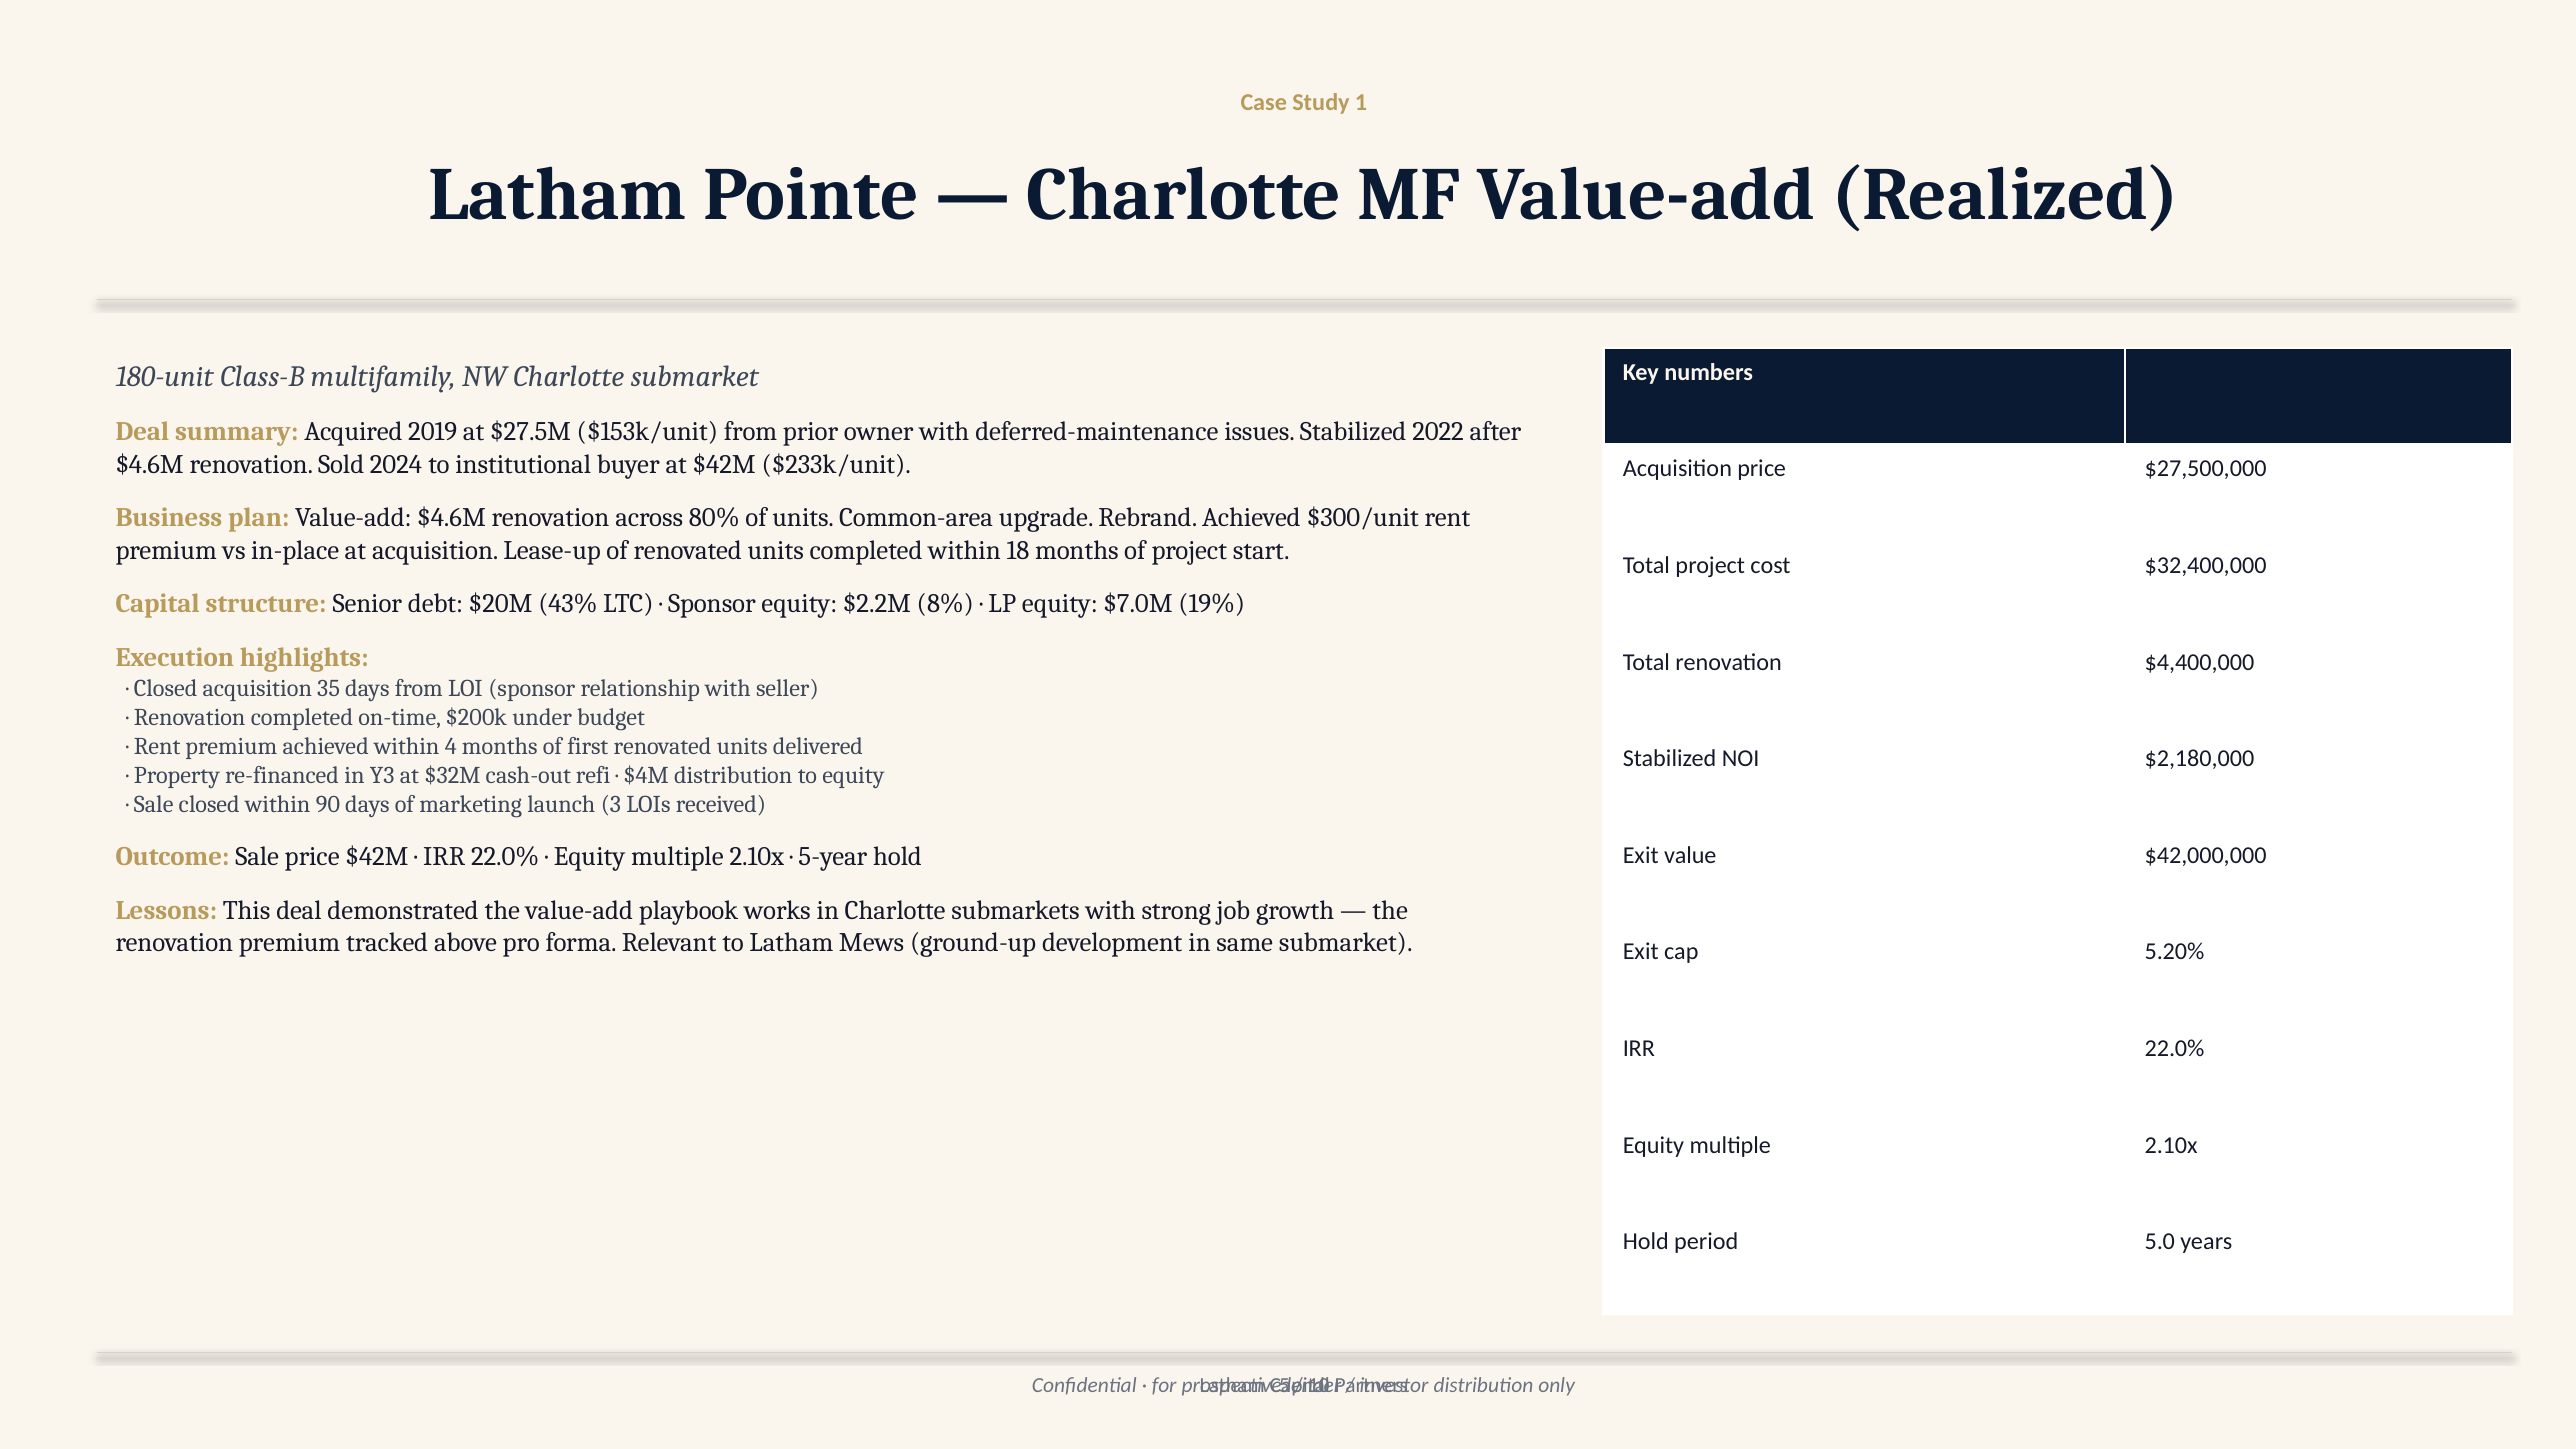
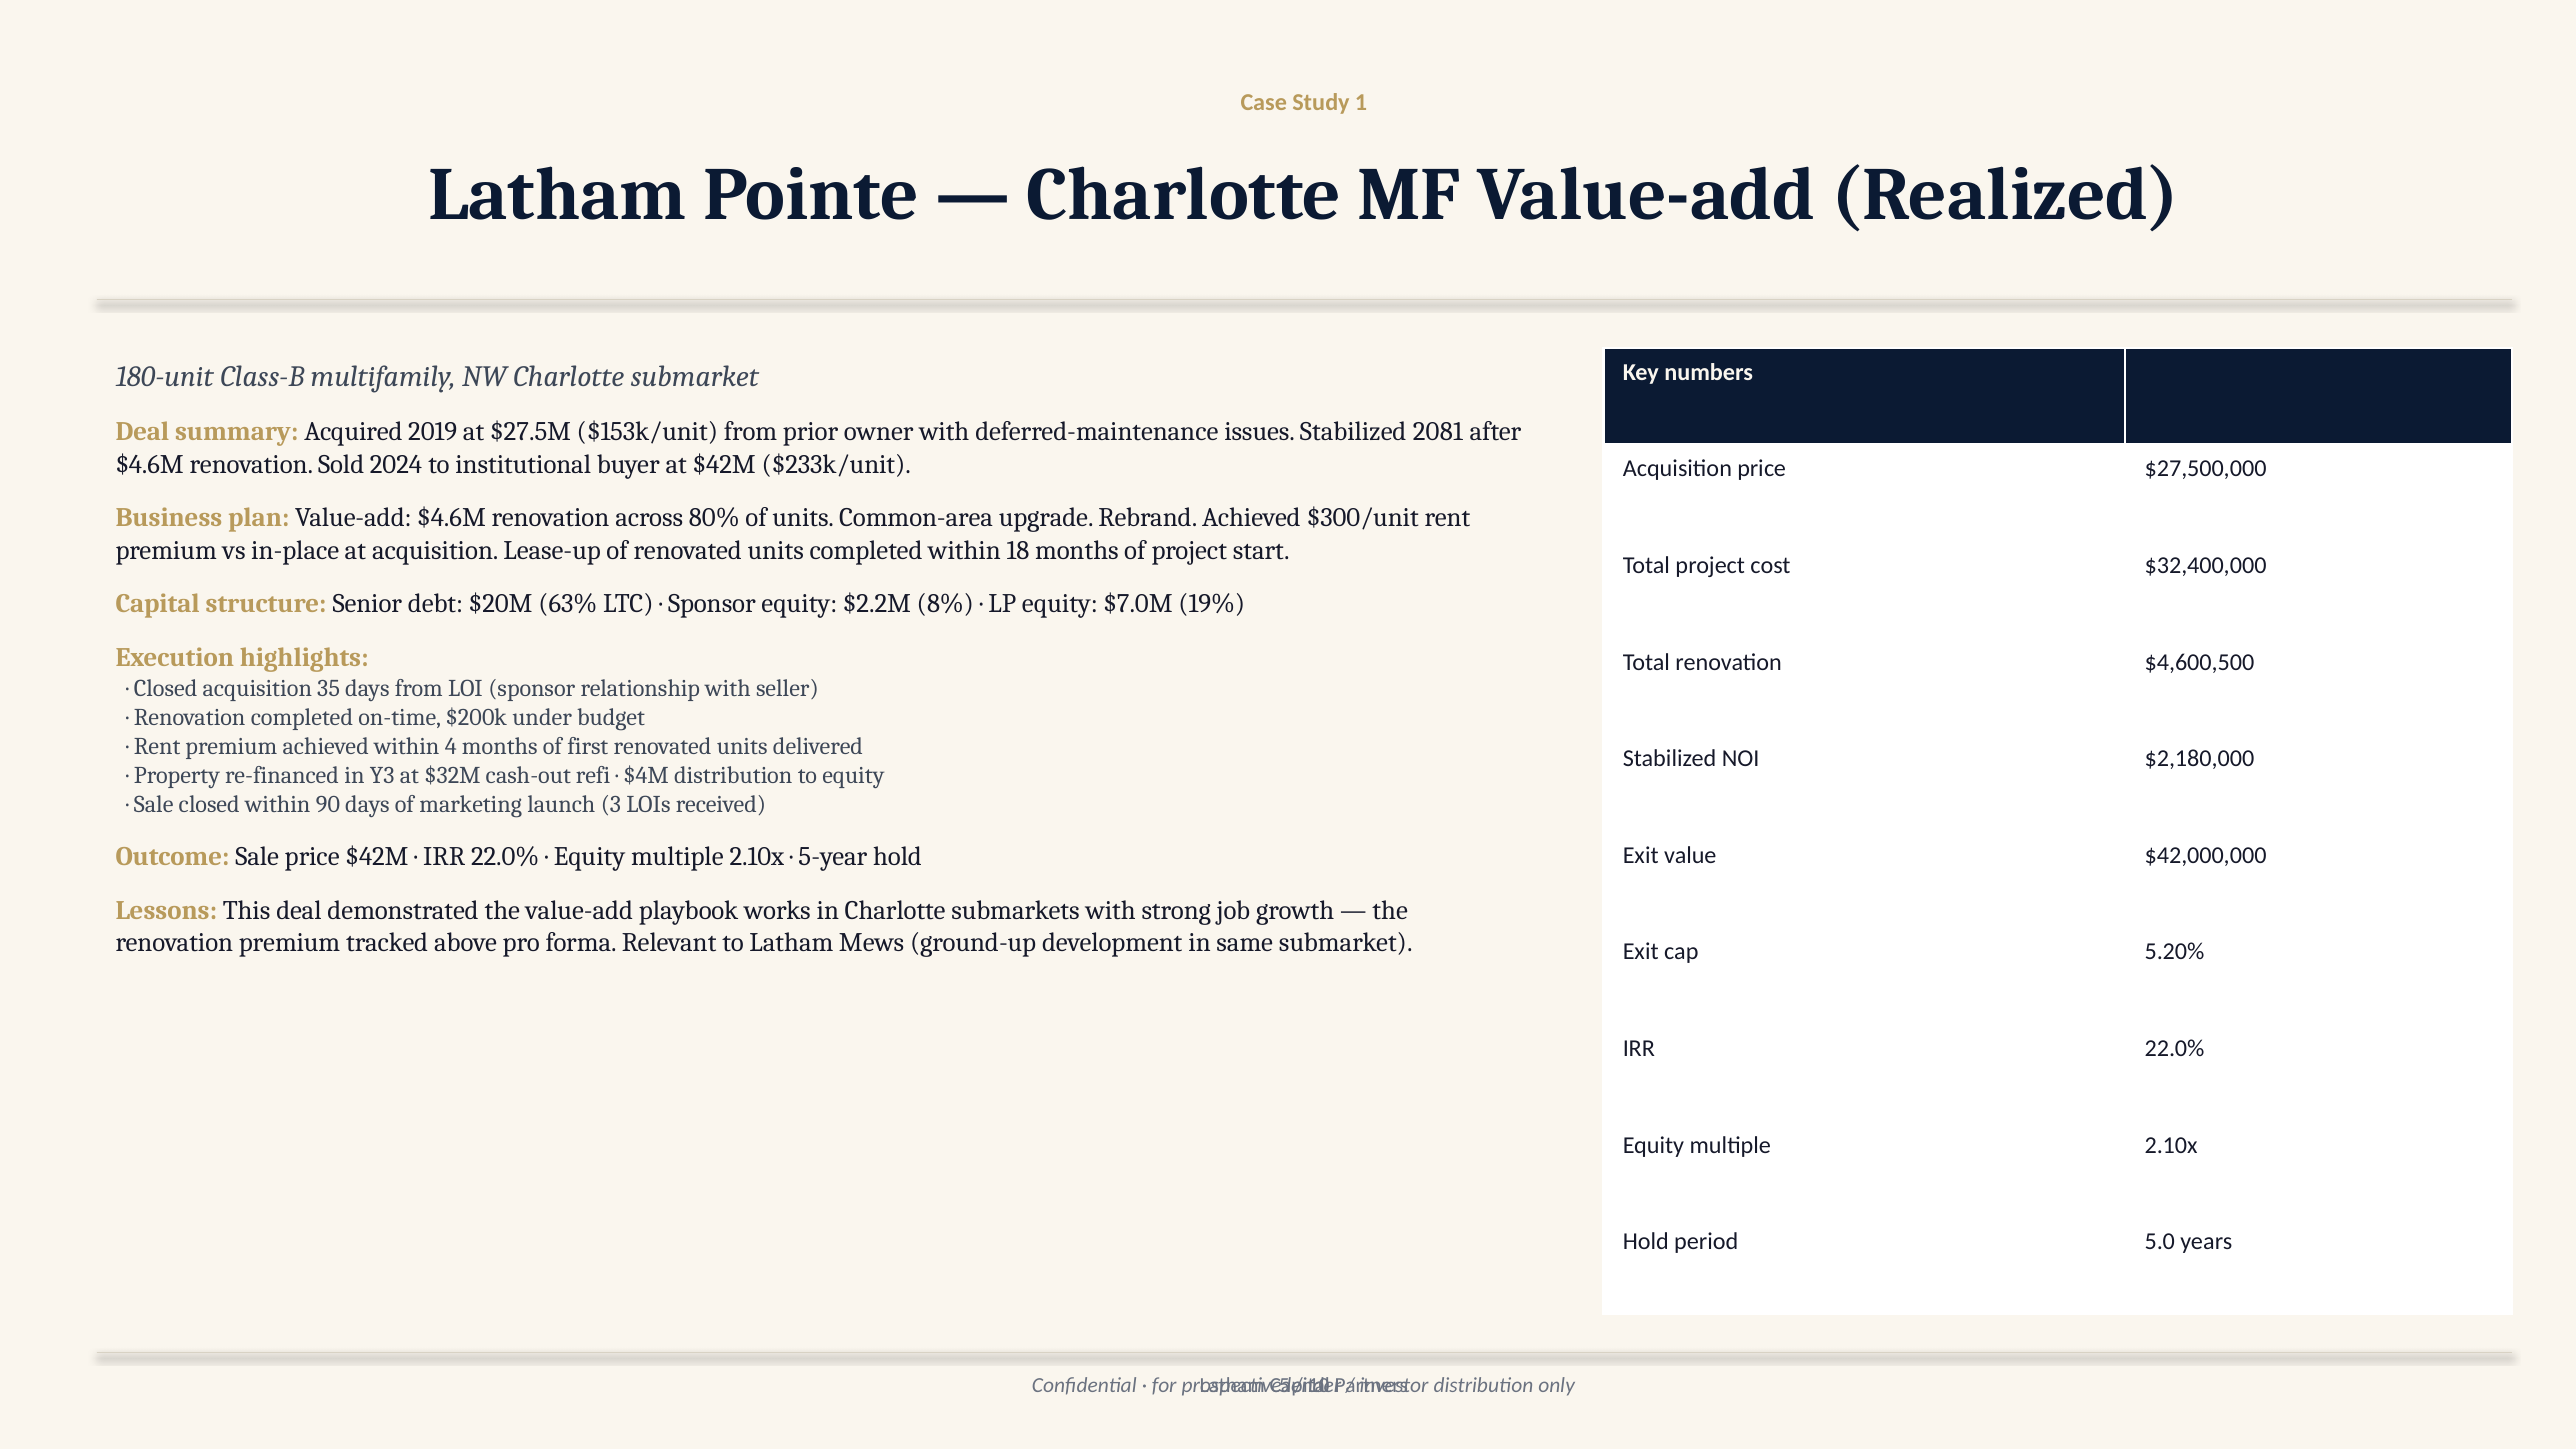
2022: 2022 -> 2081
43%: 43% -> 63%
$4,400,000: $4,400,000 -> $4,600,500
